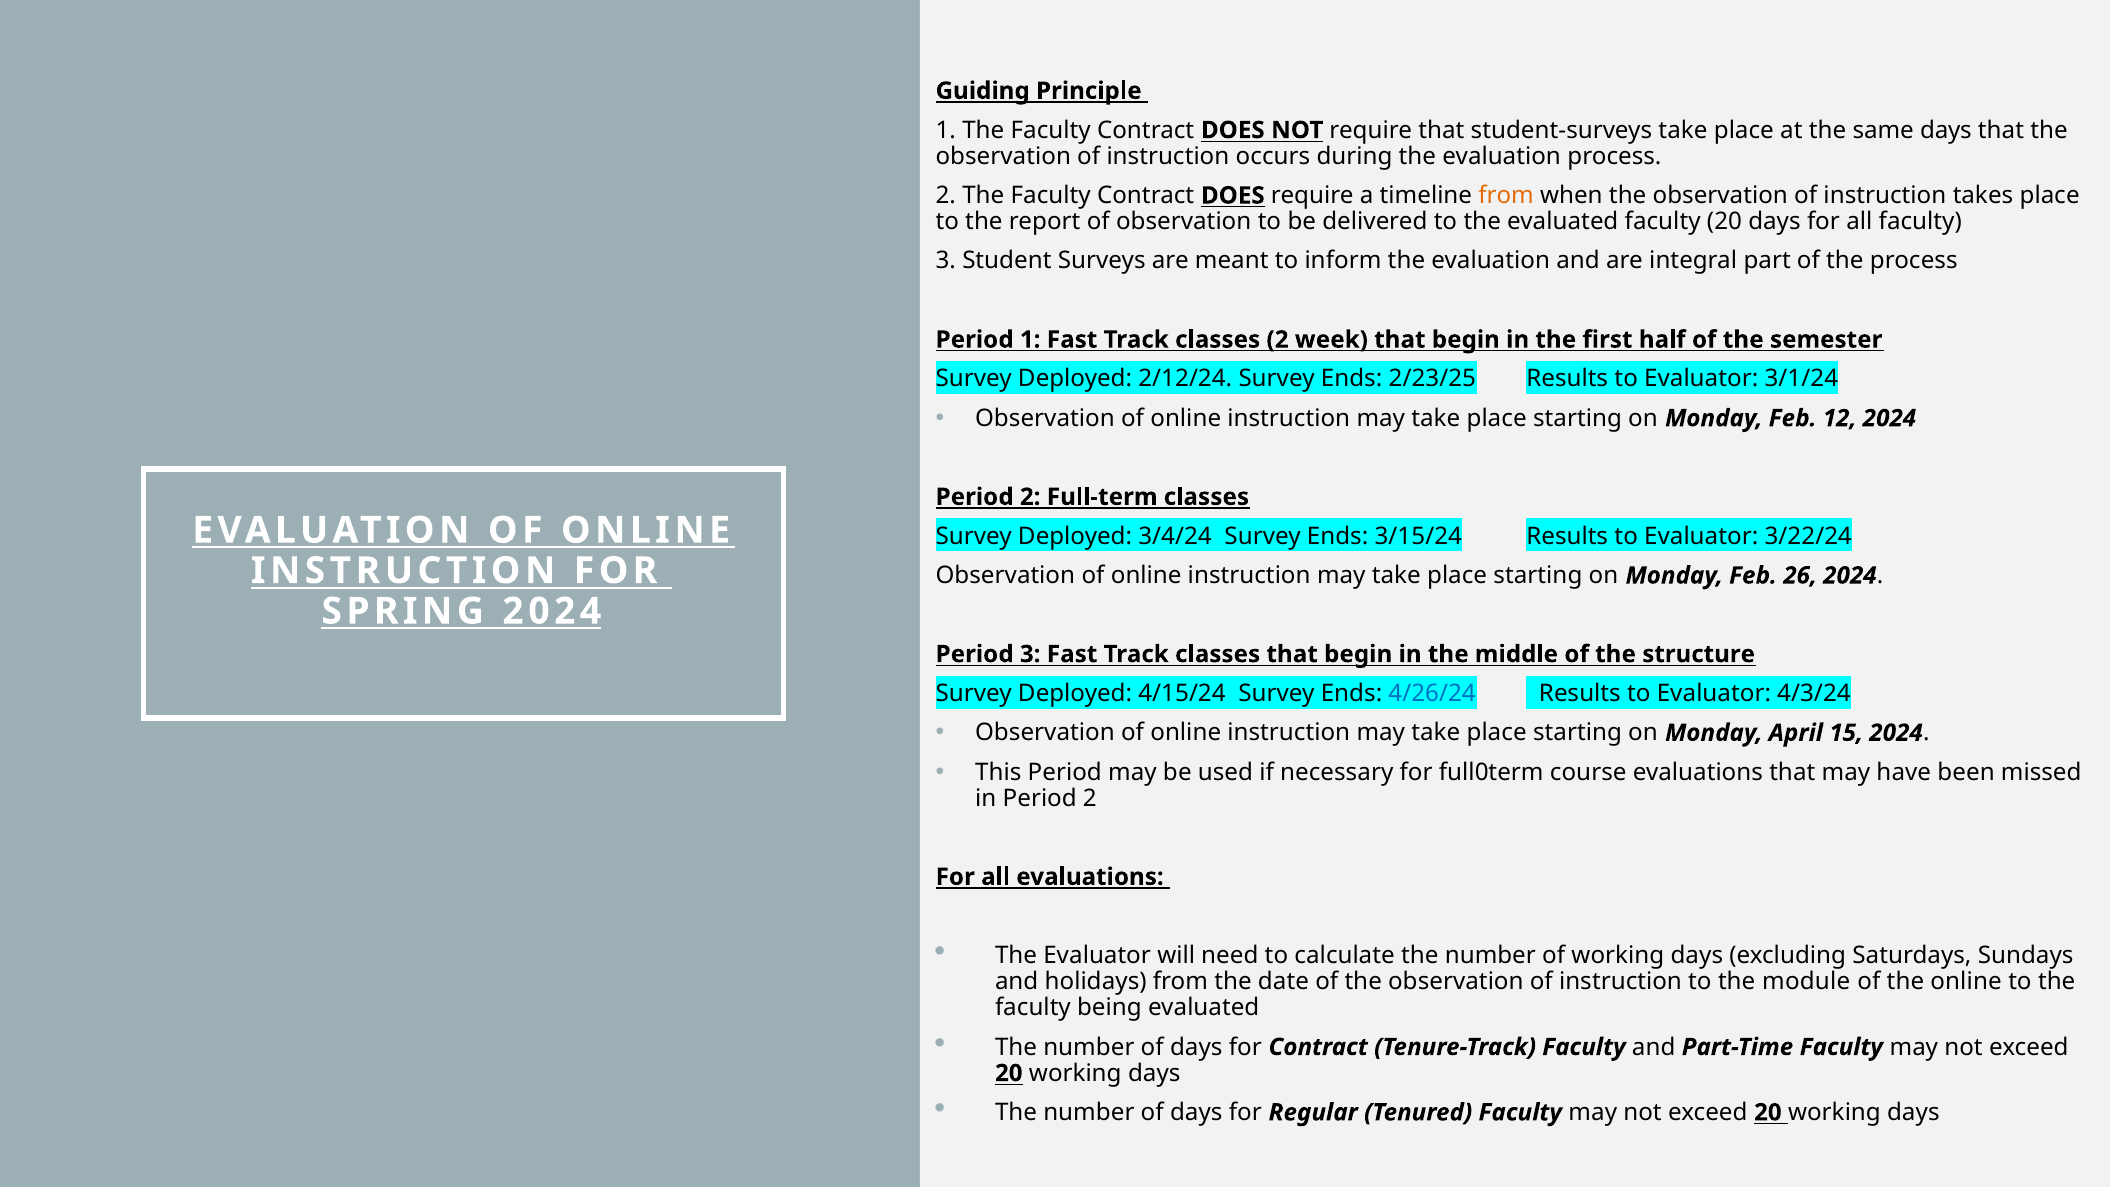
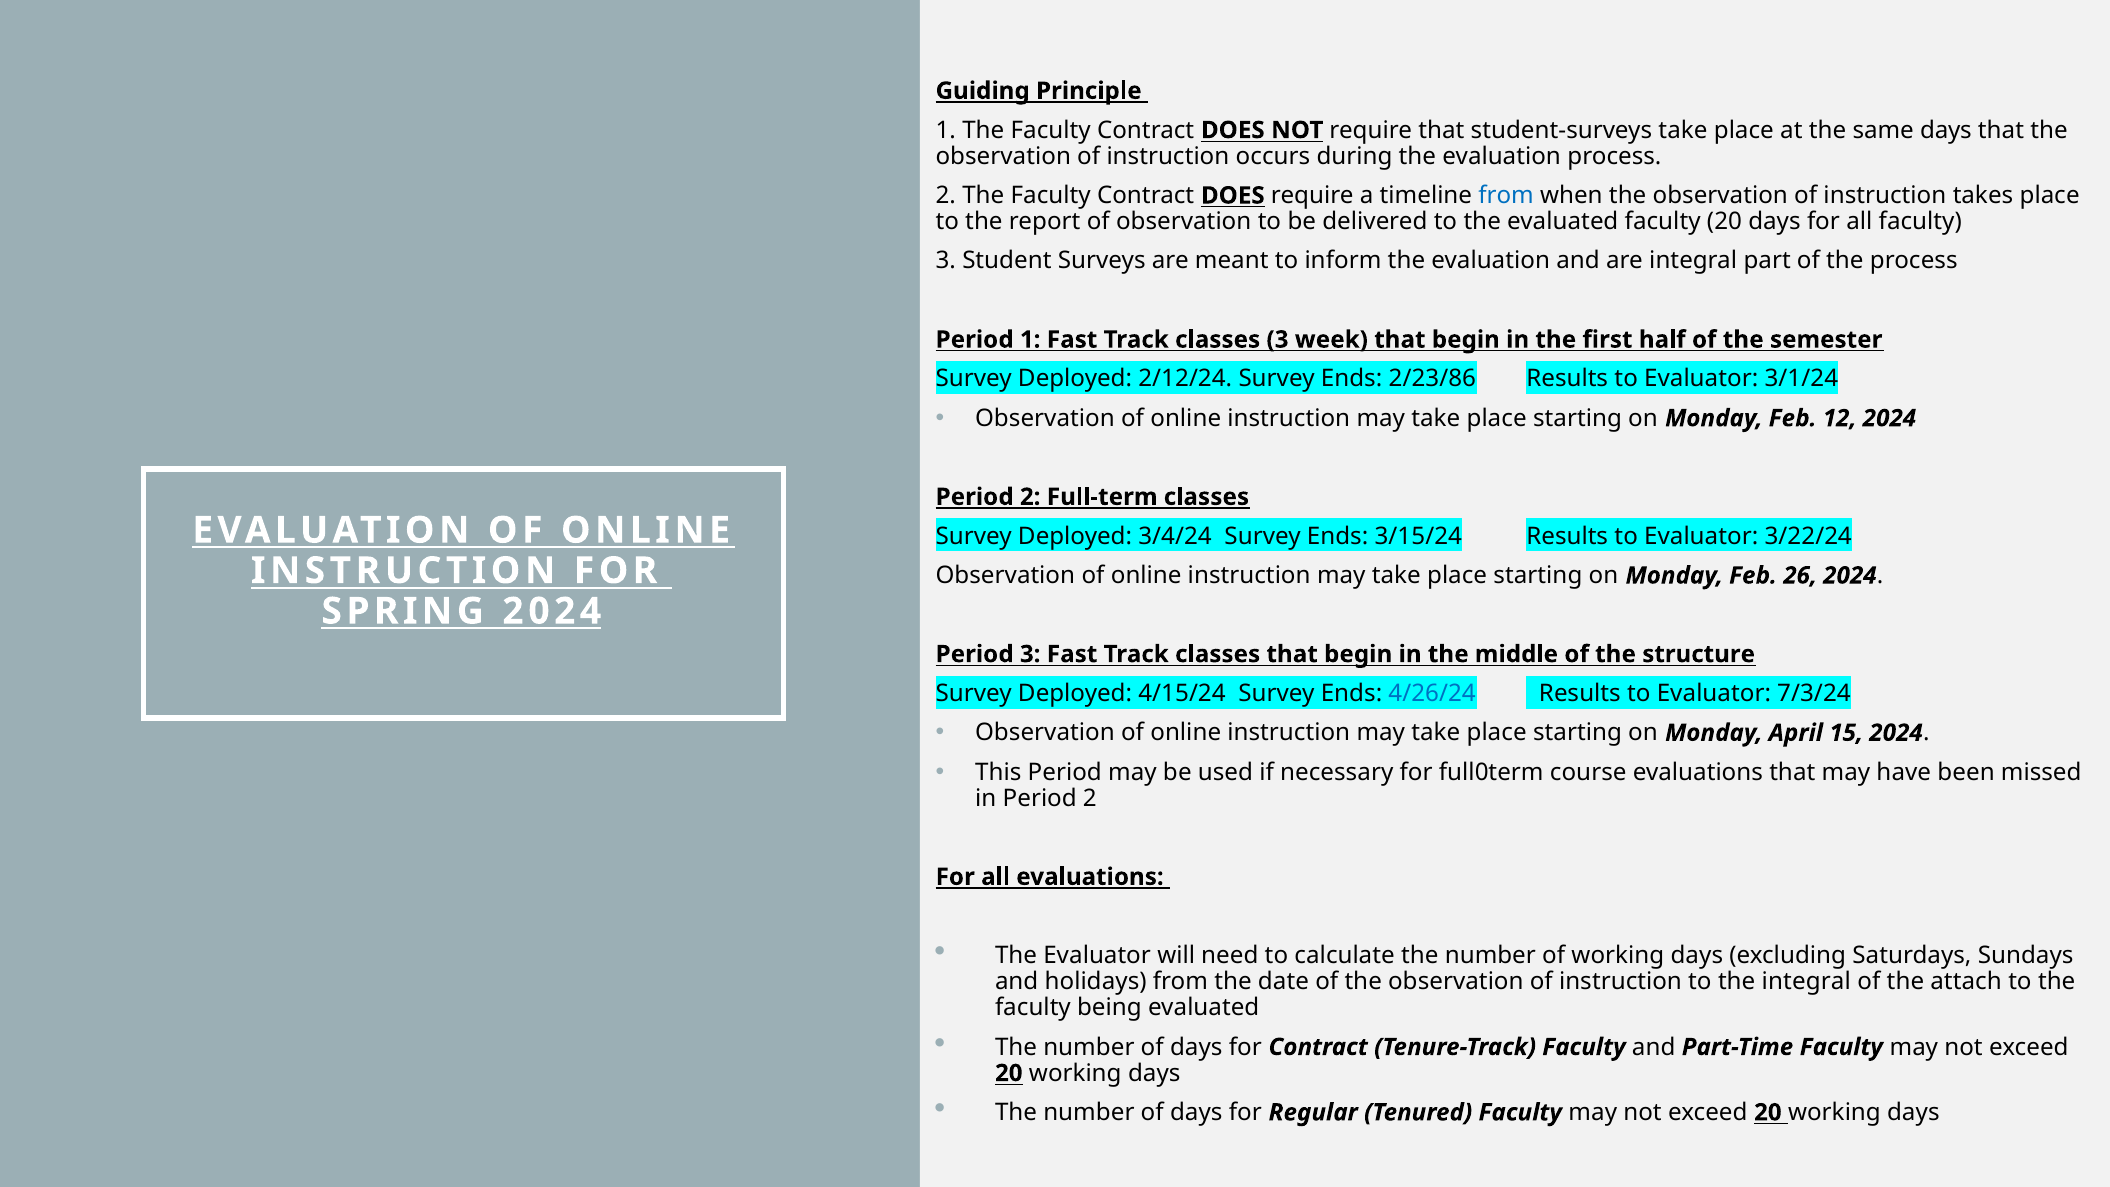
from at (1506, 196) colour: orange -> blue
classes 2: 2 -> 3
2/23/25: 2/23/25 -> 2/23/86
4/3/24: 4/3/24 -> 7/3/24
the module: module -> integral
the online: online -> attach
